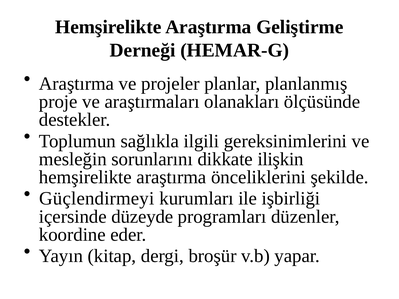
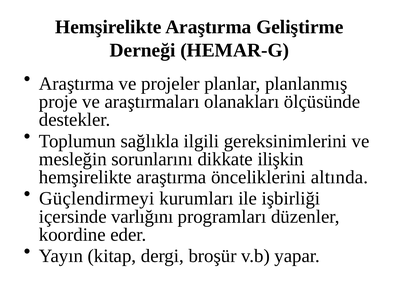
şekilde: şekilde -> altında
düzeyde: düzeyde -> varlığını
